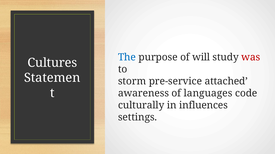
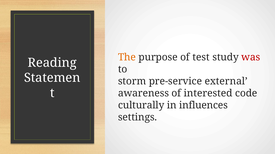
The colour: blue -> orange
will: will -> test
Cultures: Cultures -> Reading
attached: attached -> external
languages: languages -> interested
